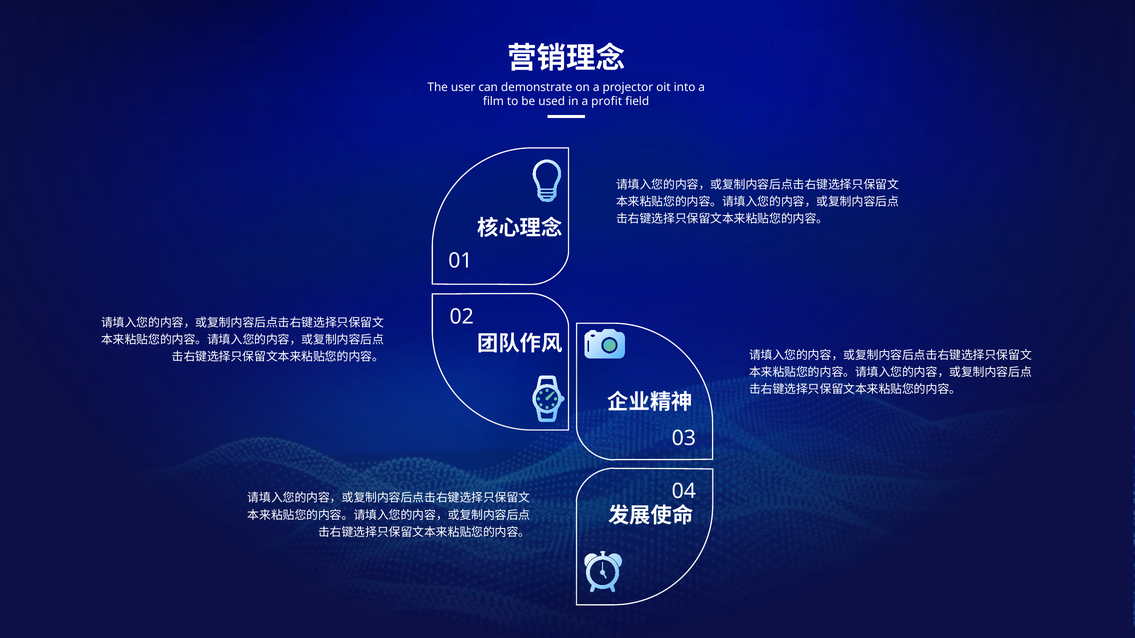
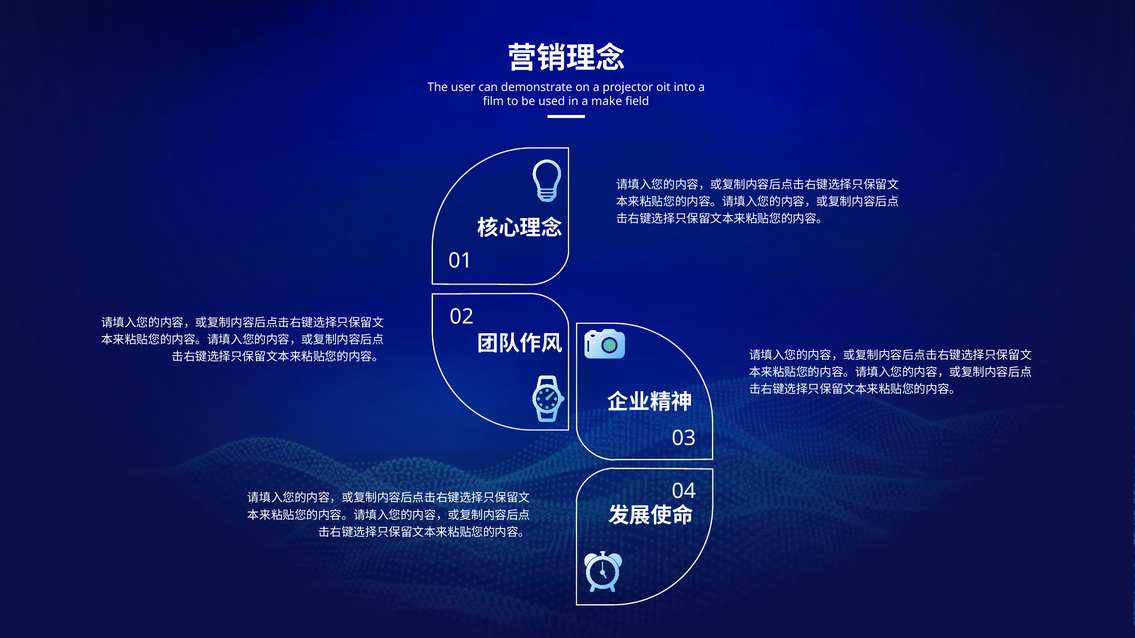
profit: profit -> make
